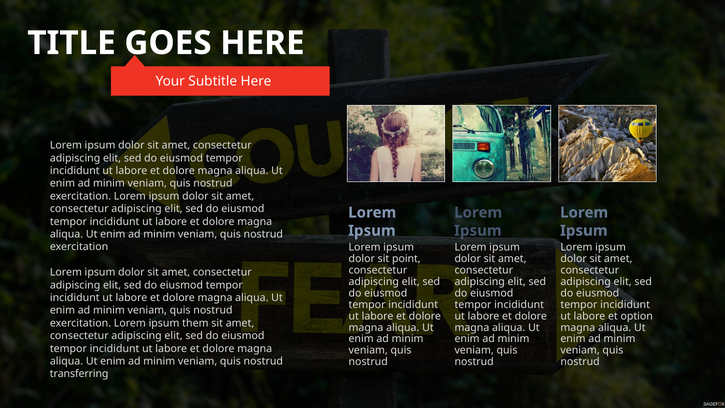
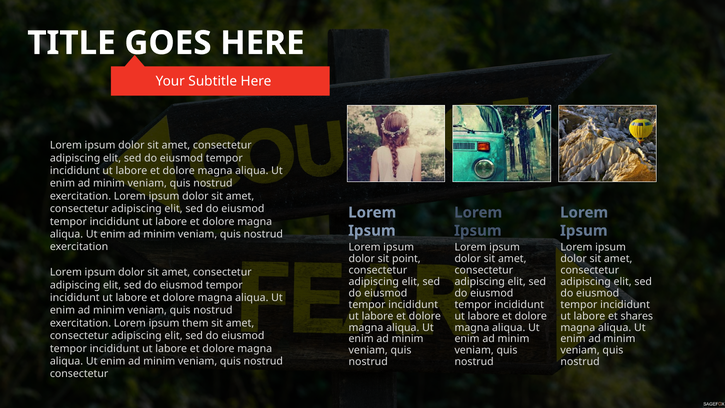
option: option -> shares
transferring at (79, 374): transferring -> consectetur
